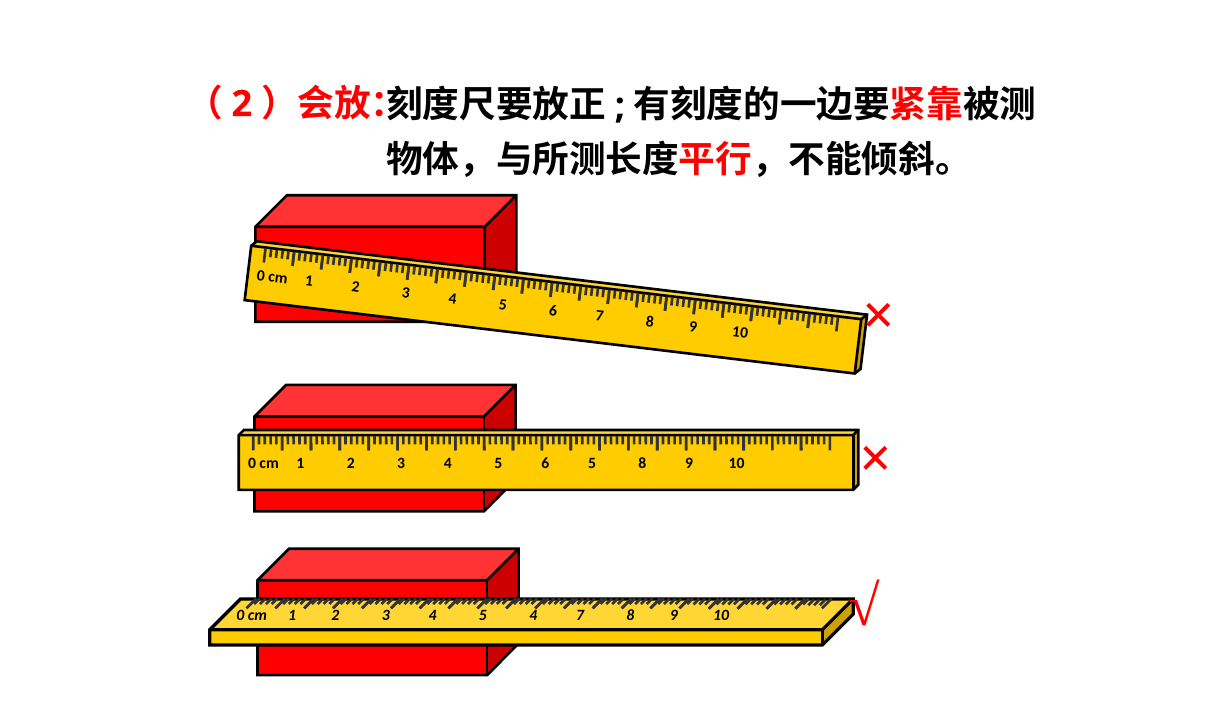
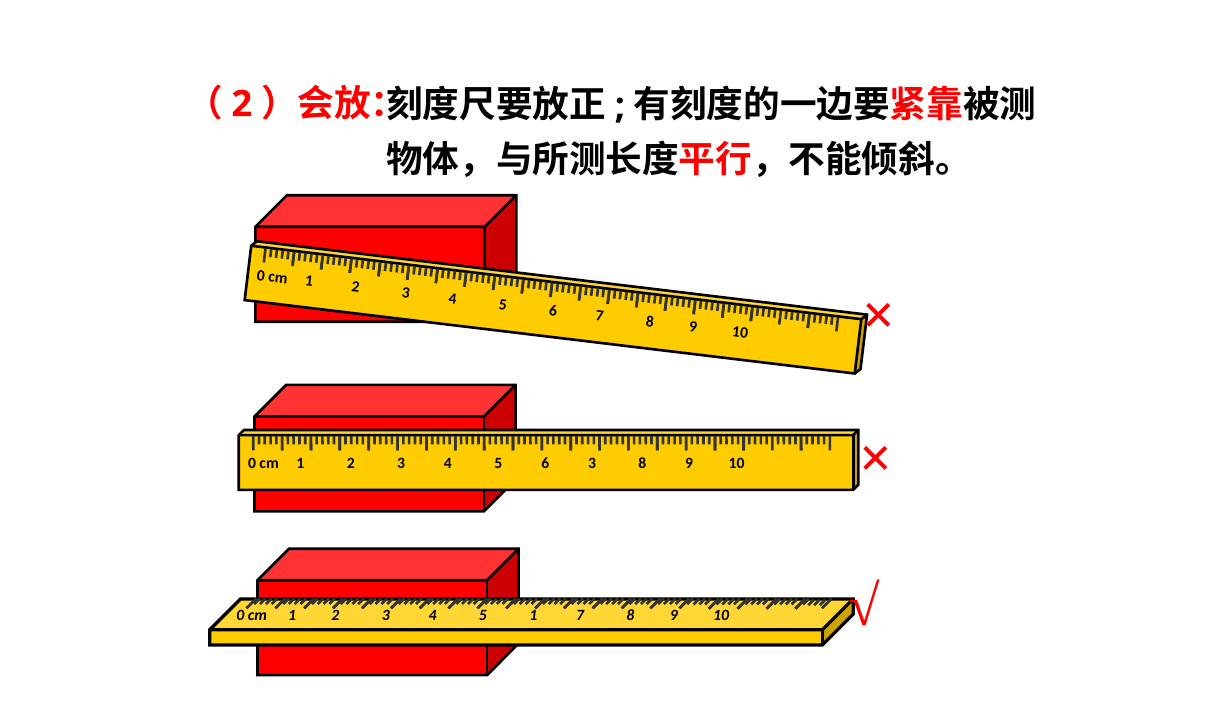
6 5: 5 -> 3
5 4: 4 -> 1
